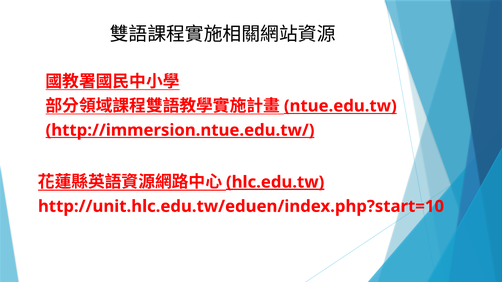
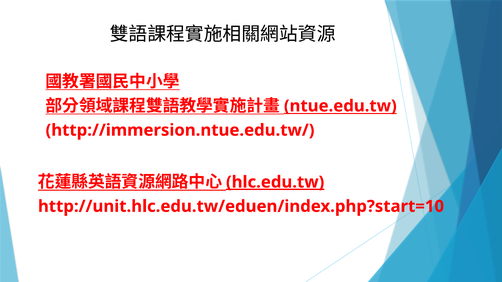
http://immersion.ntue.edu.tw/ underline: present -> none
